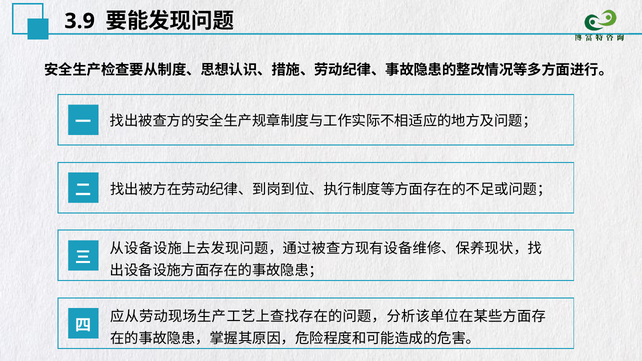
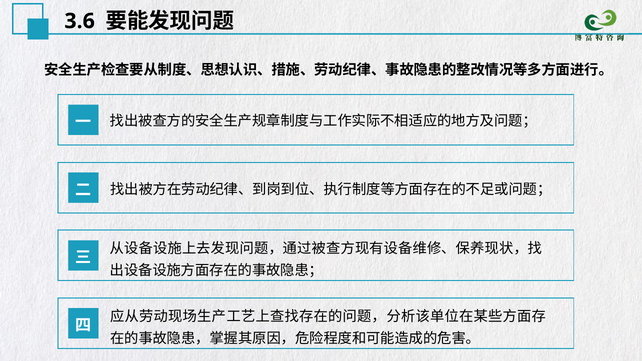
3.9: 3.9 -> 3.6
